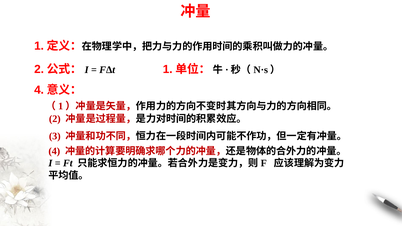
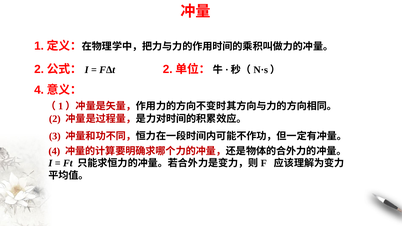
FΔt 1: 1 -> 2
